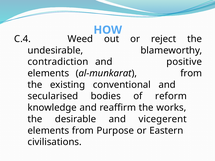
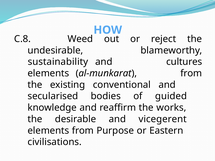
C.4: C.4 -> C.8
contradiction: contradiction -> sustainability
positive: positive -> cultures
reform: reform -> guided
